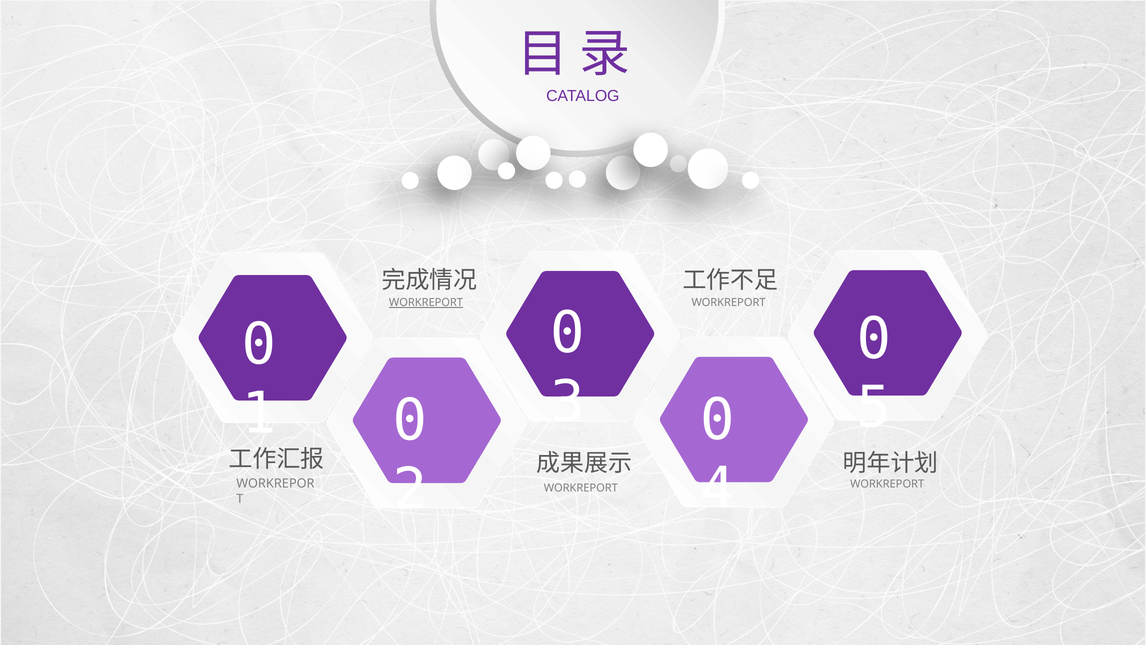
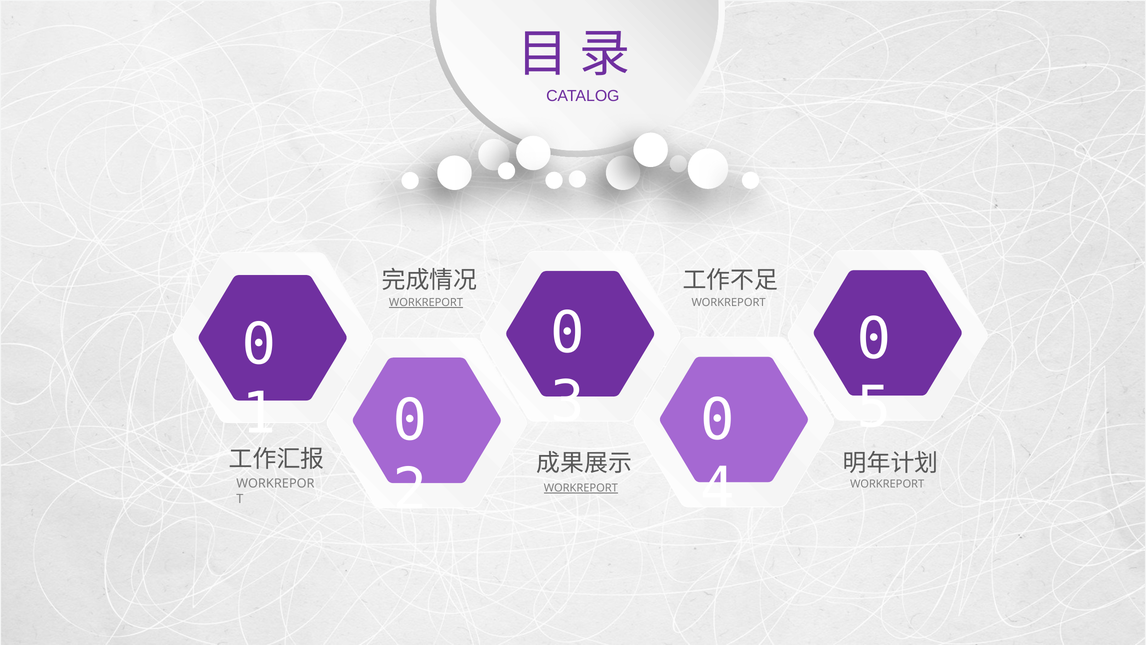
WORKREPORT at (581, 488) underline: none -> present
